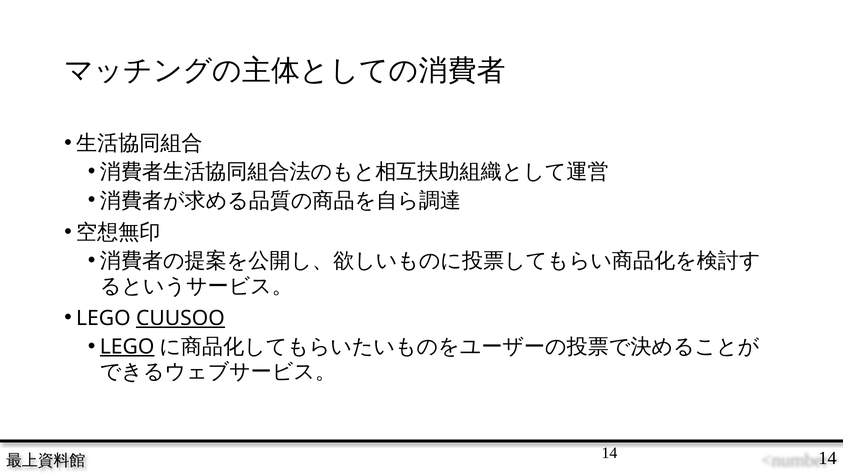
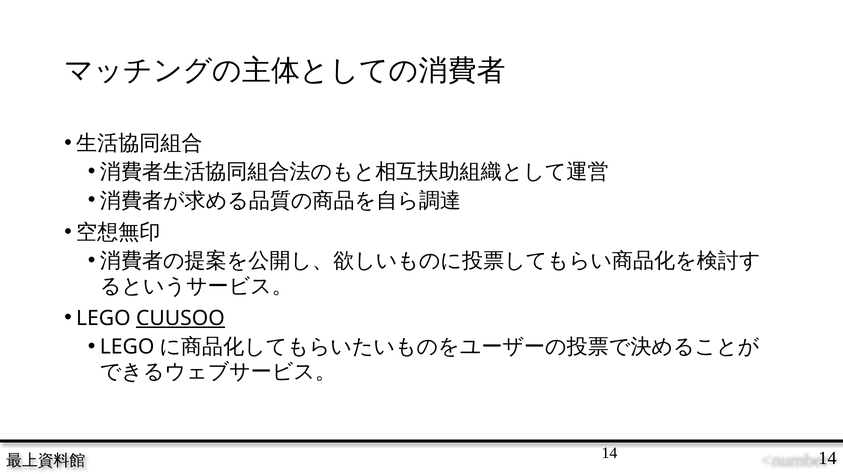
LEGO at (127, 347) underline: present -> none
